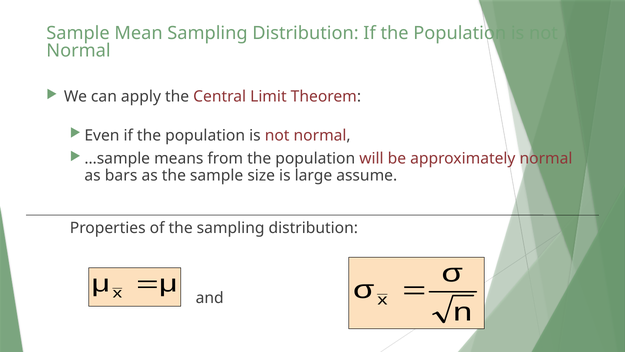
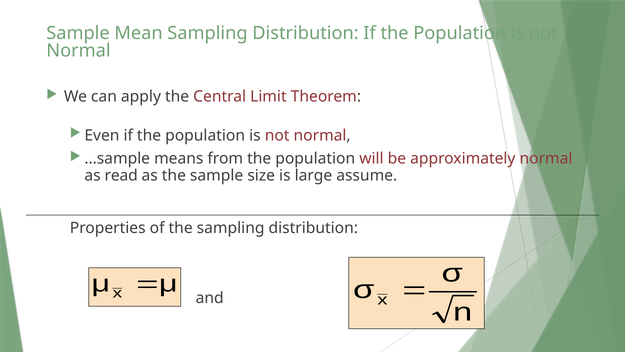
bars: bars -> read
